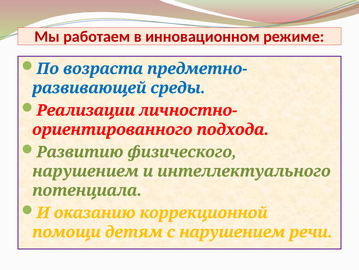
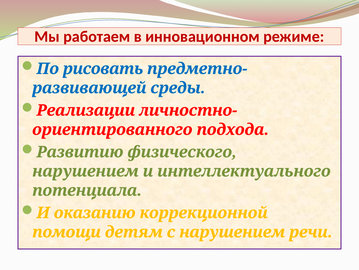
возраста: возраста -> рисовать
